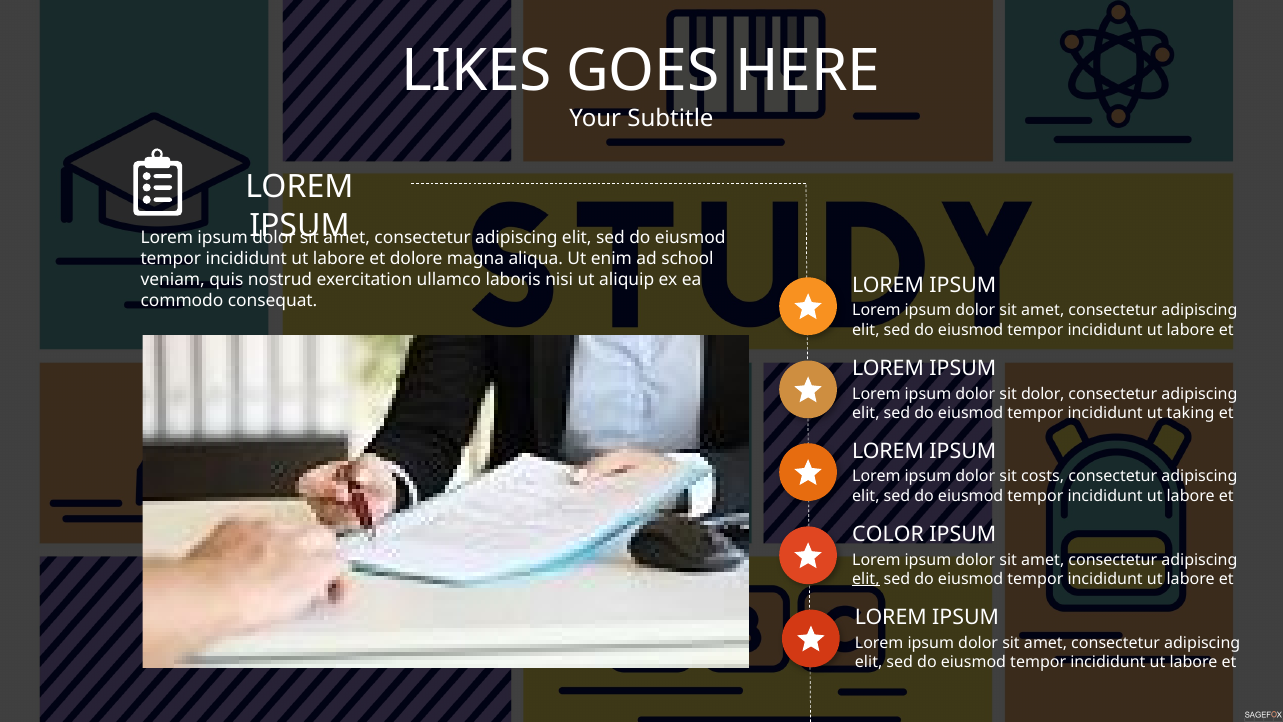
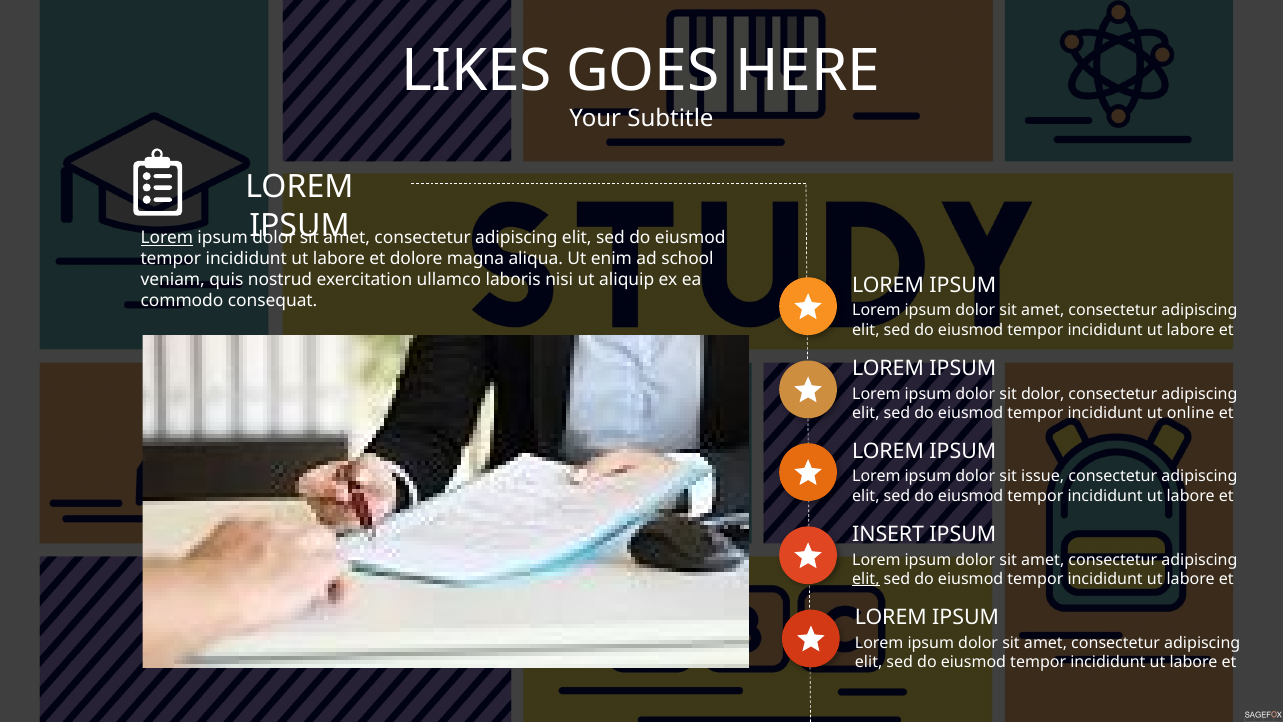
Lorem at (167, 238) underline: none -> present
taking: taking -> online
costs: costs -> issue
COLOR: COLOR -> INSERT
